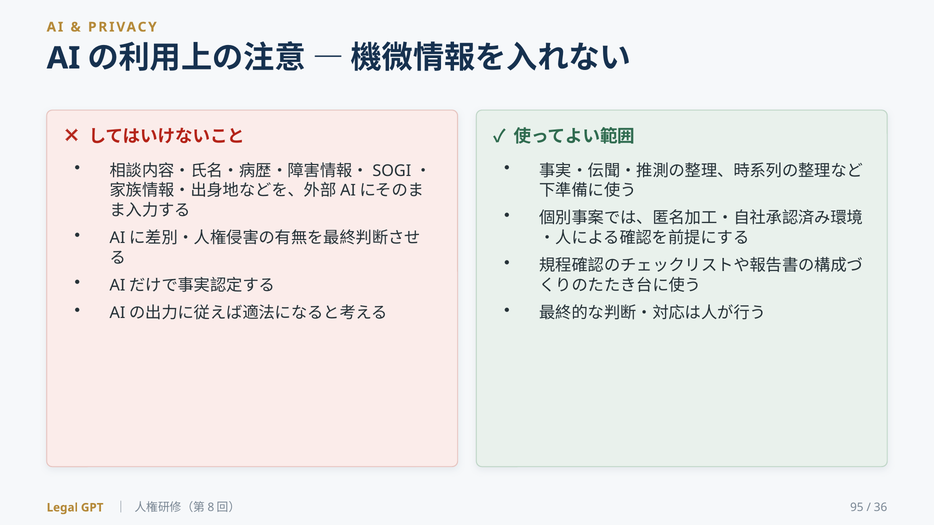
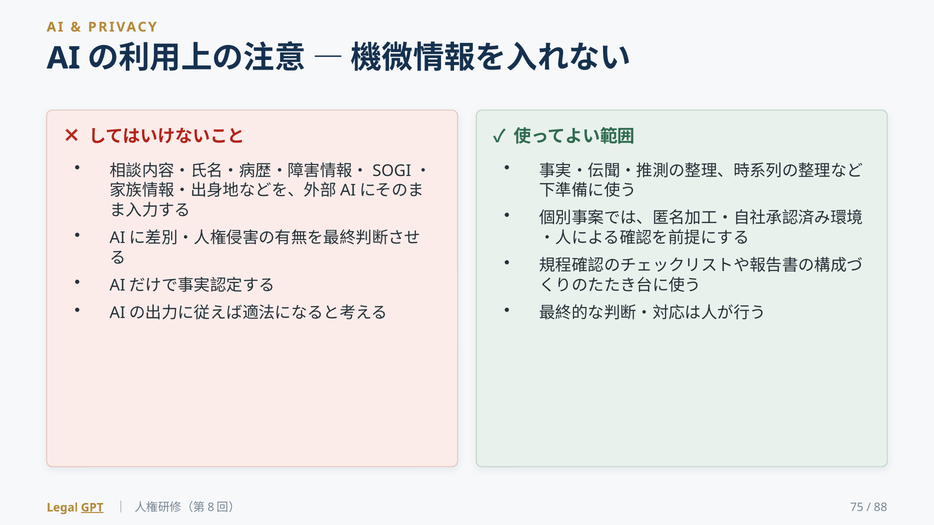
GPT underline: none -> present
95: 95 -> 75
36: 36 -> 88
